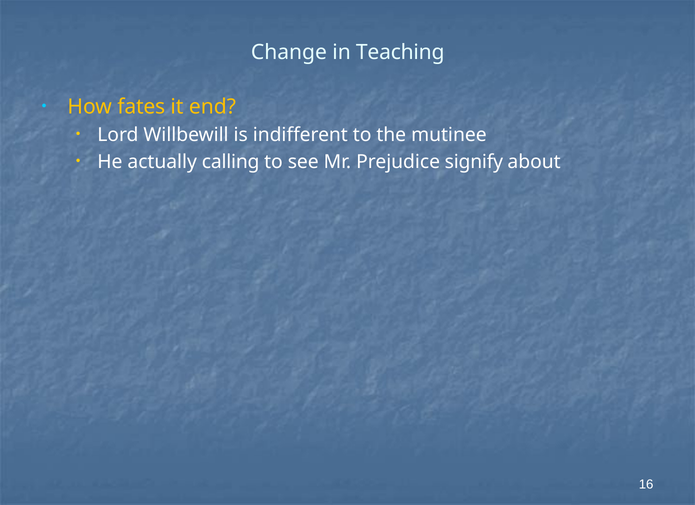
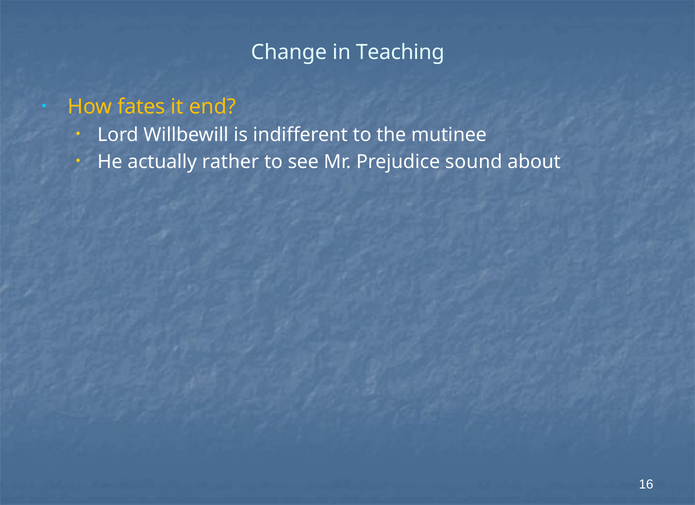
calling: calling -> rather
signify: signify -> sound
